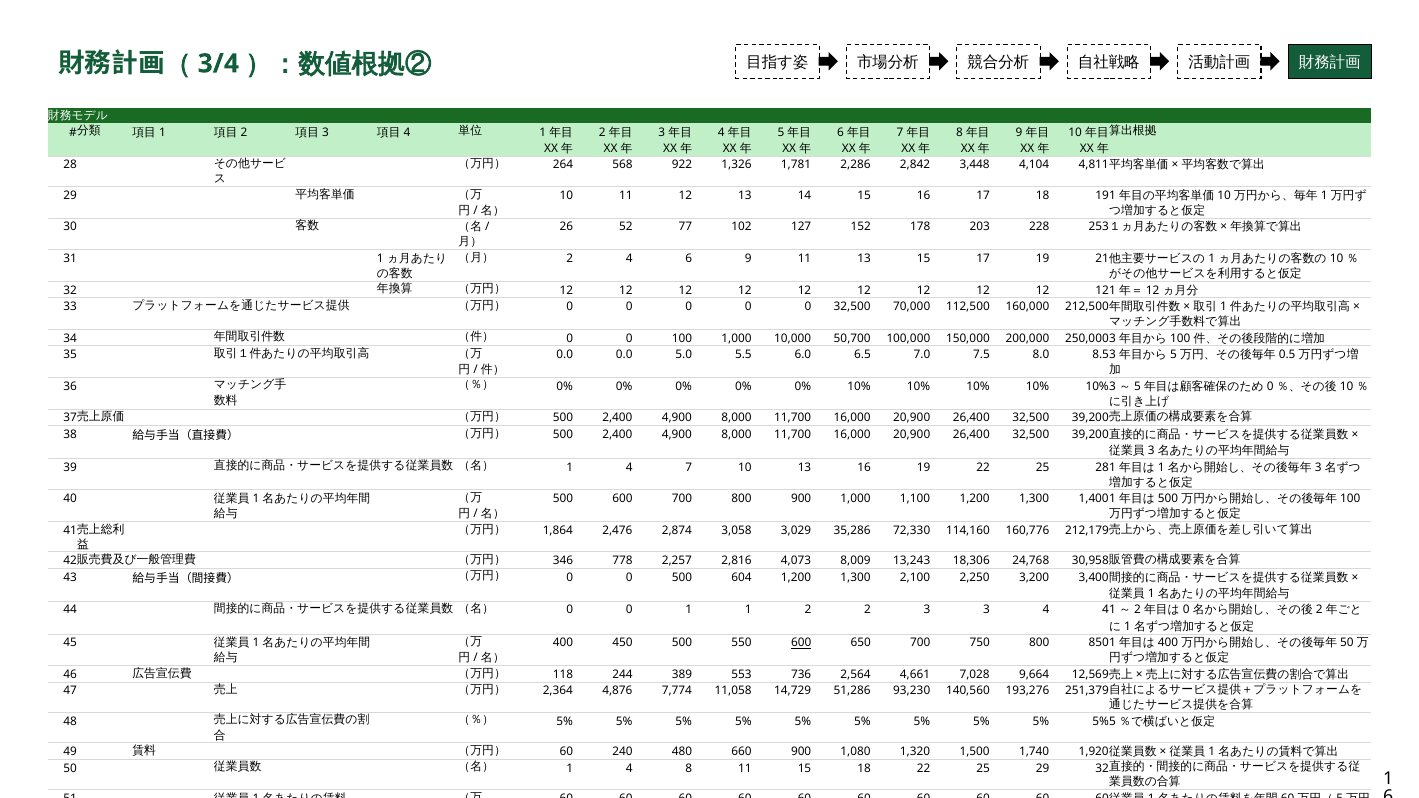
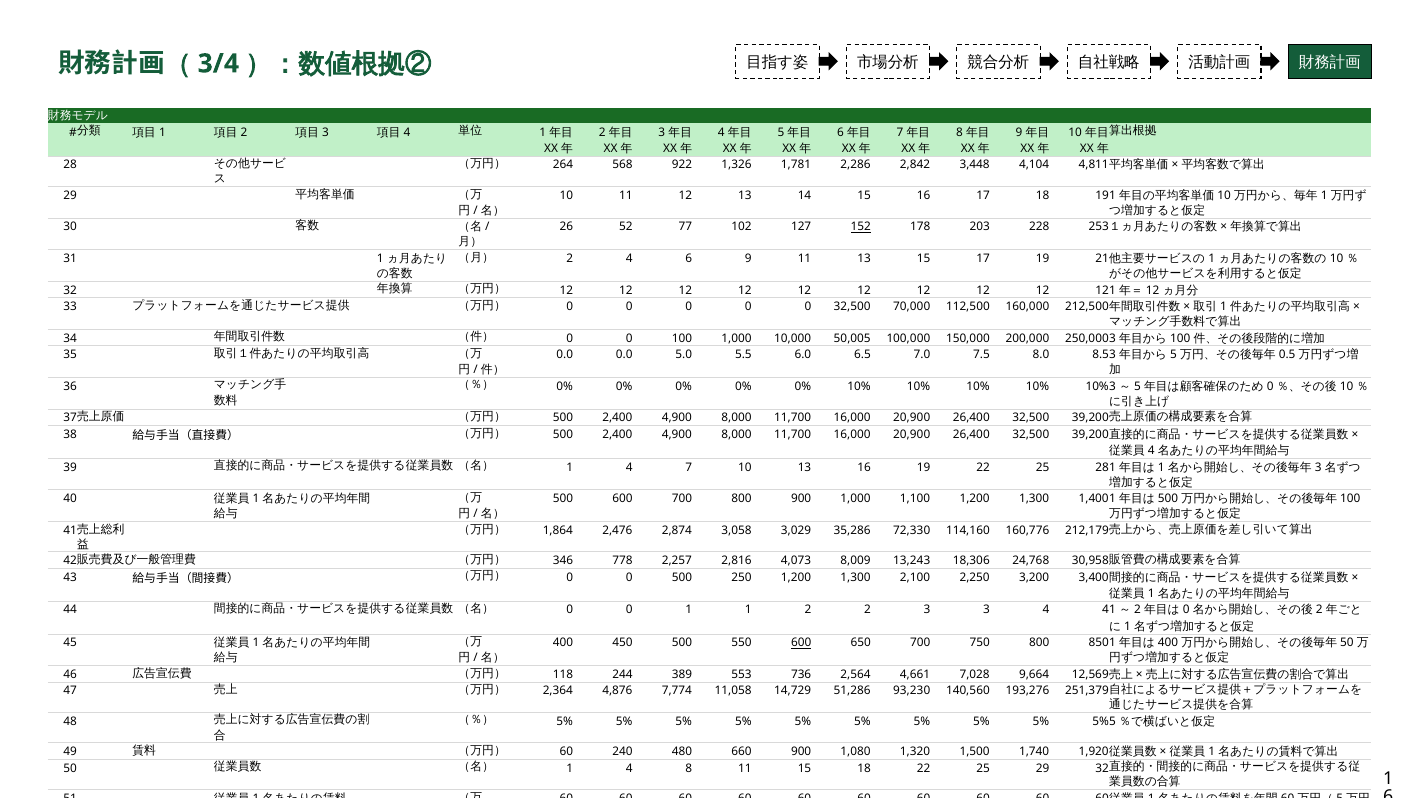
152 underline: none -> present
50,700: 50,700 -> 50,005
3 at (1151, 451): 3 -> 4
604: 604 -> 250
